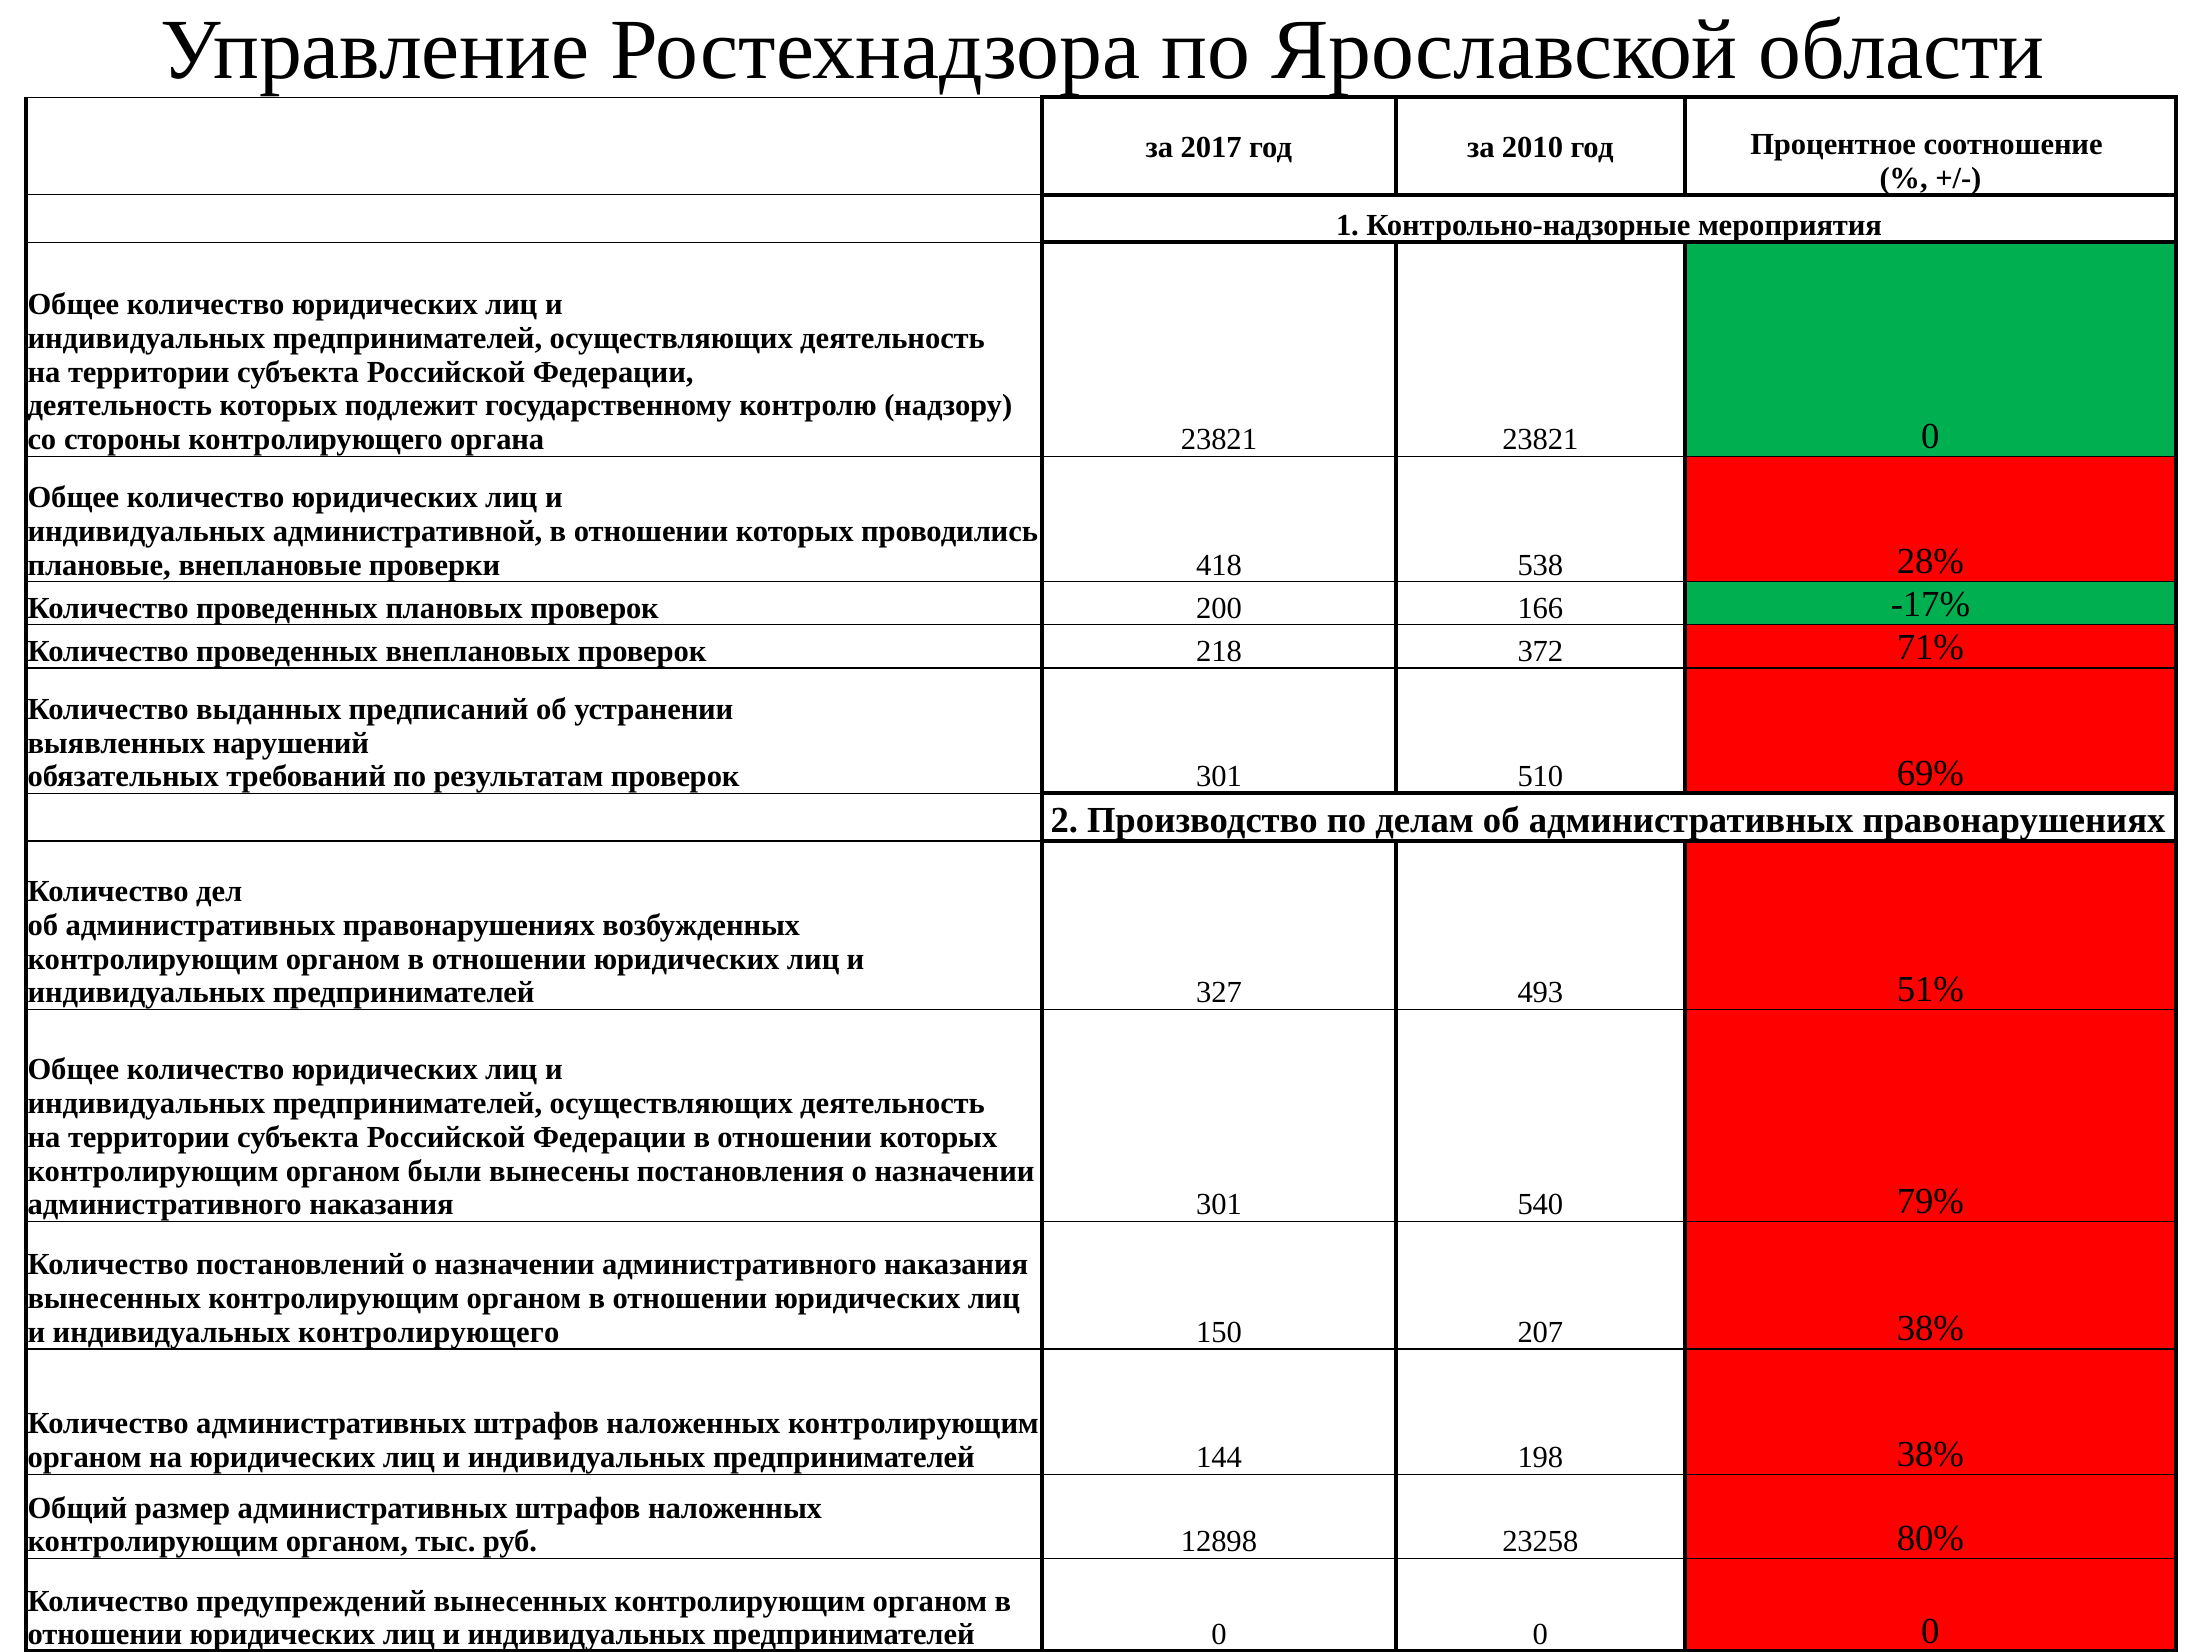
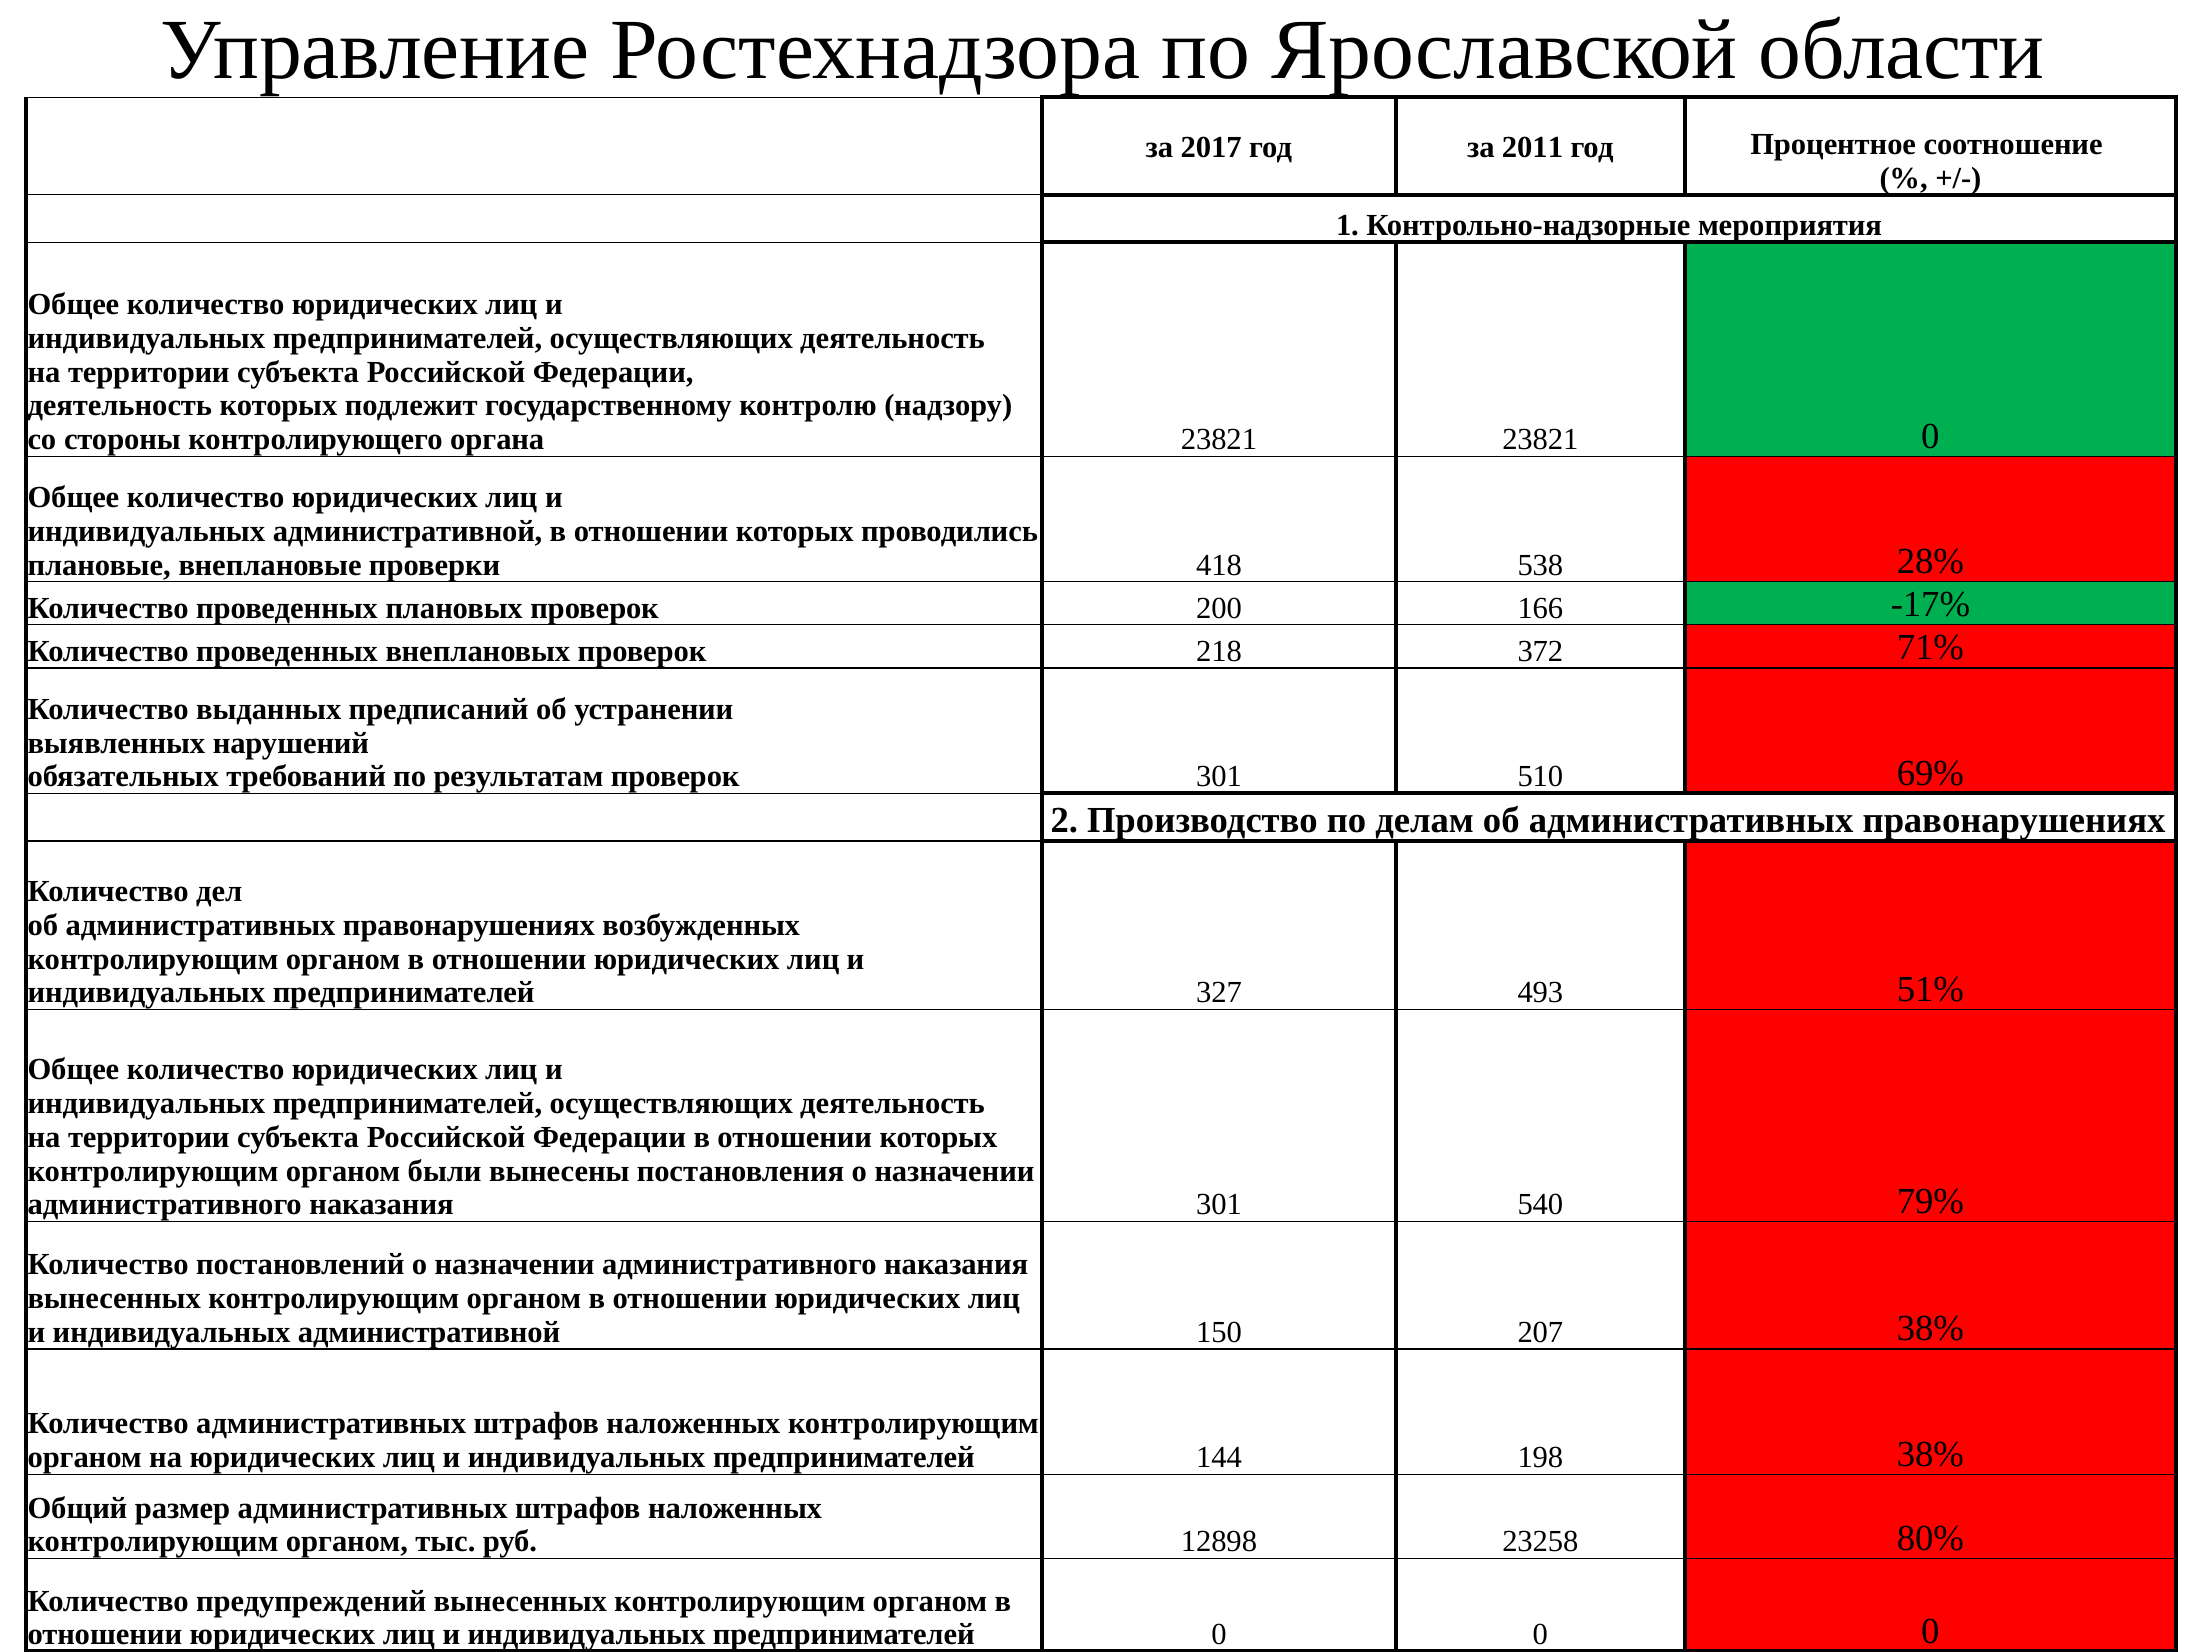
2010: 2010 -> 2011
контролирующего at (429, 1332): контролирующего -> административной
